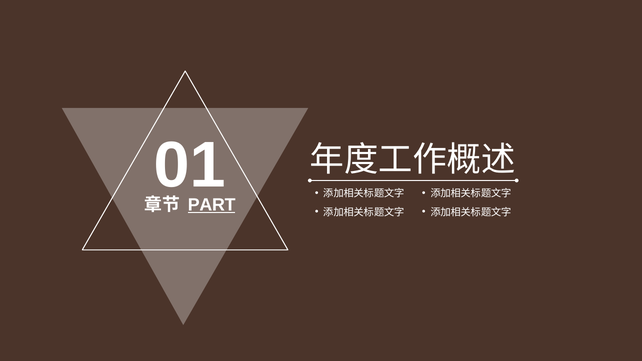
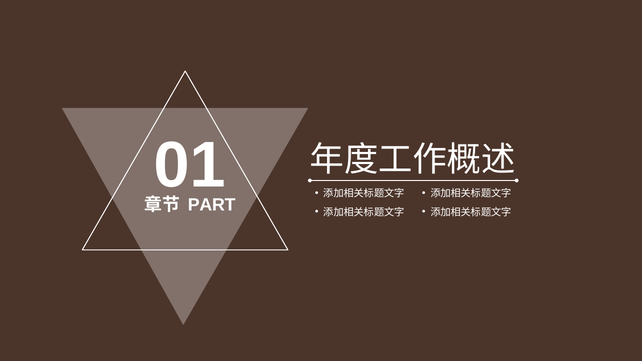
PART underline: present -> none
